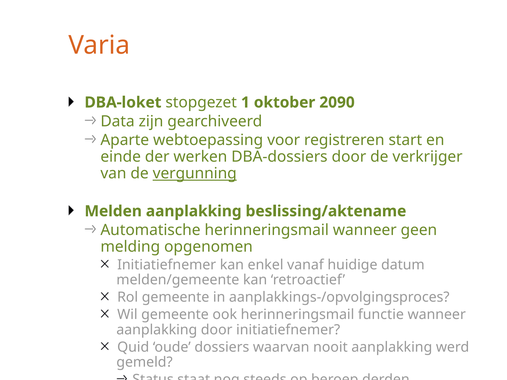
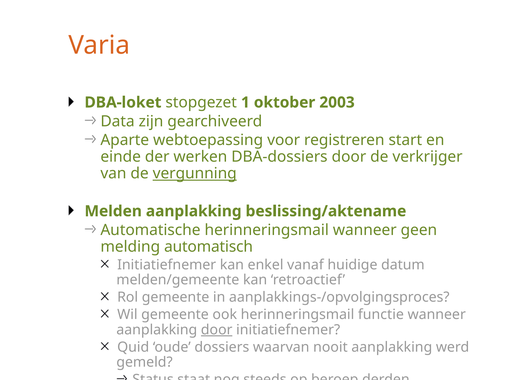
2090: 2090 -> 2003
opgenomen: opgenomen -> automatisch
door at (217, 330) underline: none -> present
